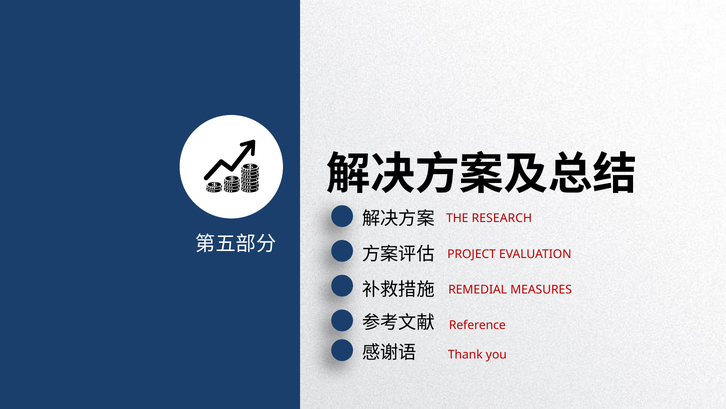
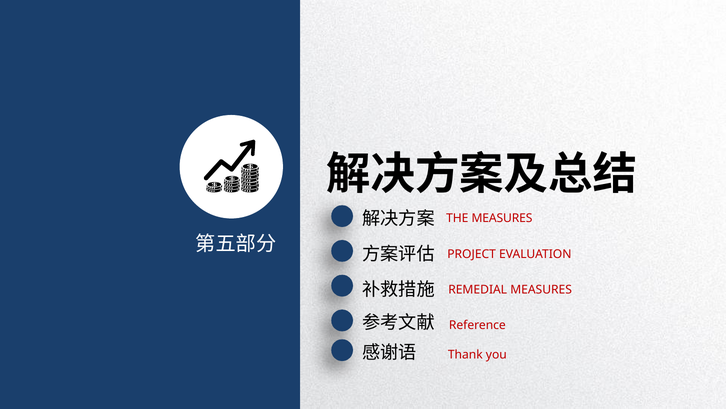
THE RESEARCH: RESEARCH -> MEASURES
